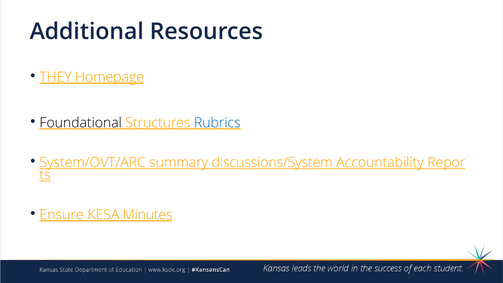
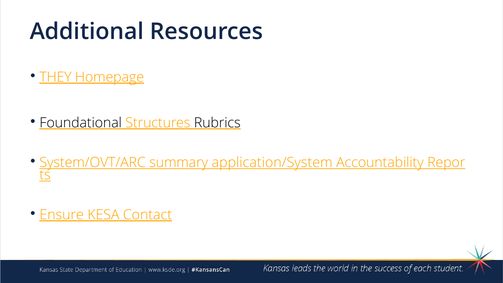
Rubrics colour: blue -> black
discussions/System: discussions/System -> application/System
Minutes: Minutes -> Contact
